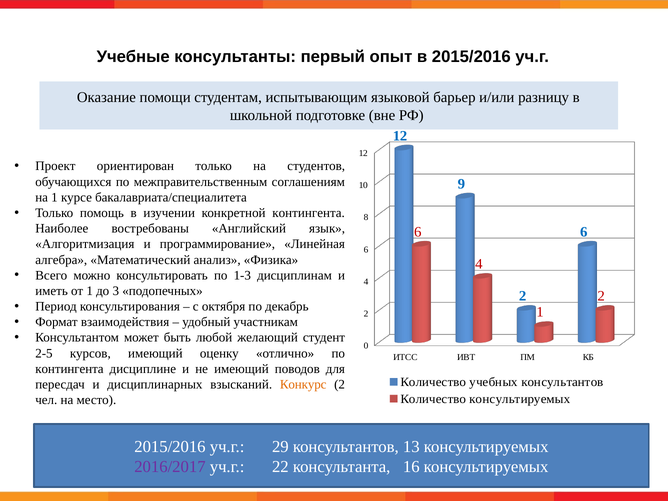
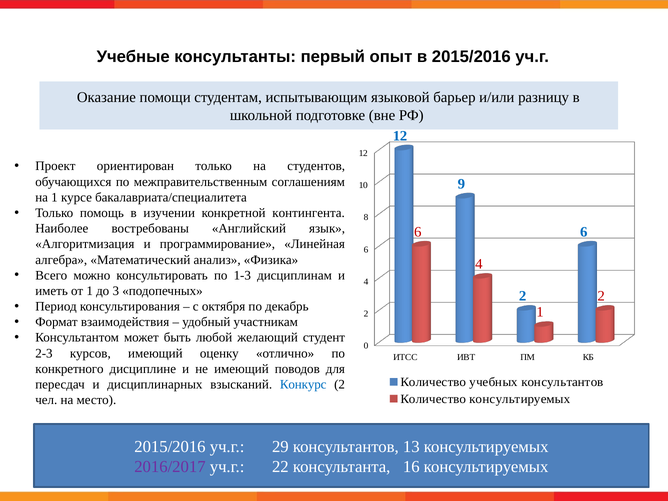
2-5: 2-5 -> 2-3
контингента at (69, 369): контингента -> конкретного
Конкурс colour: orange -> blue
